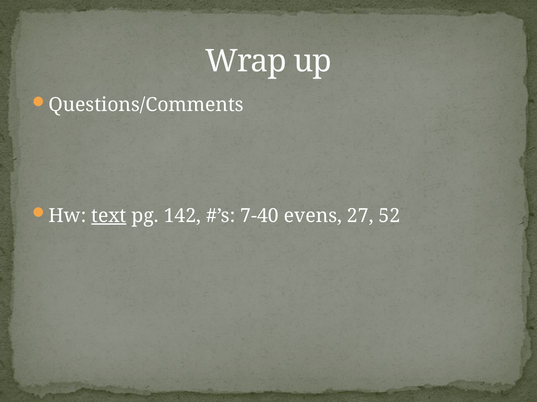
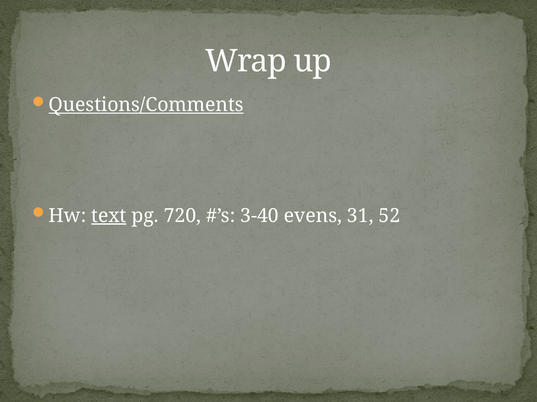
Questions/Comments underline: none -> present
142: 142 -> 720
7-40: 7-40 -> 3-40
27: 27 -> 31
